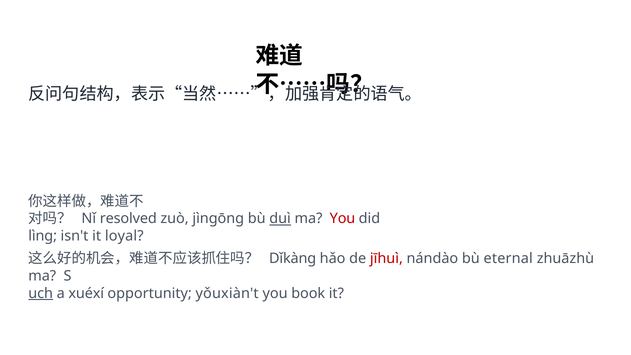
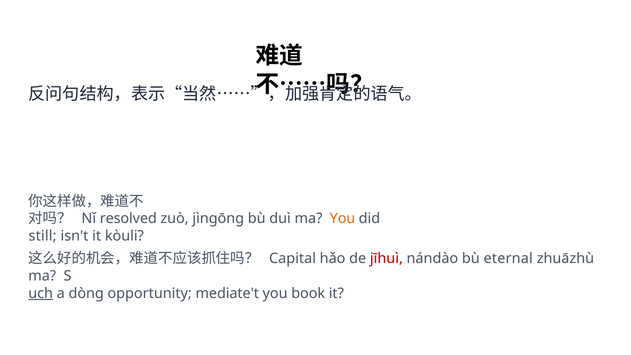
duì underline: present -> none
You at (343, 219) colour: red -> orange
lìng: lìng -> still
loyal: loyal -> kòuli
Dǐkàng: Dǐkàng -> Capital
xuéxí: xuéxí -> dòng
yǒuxiàn't: yǒuxiàn't -> mediate't
